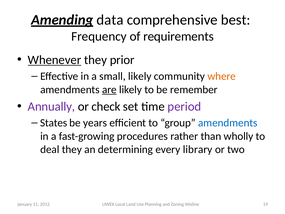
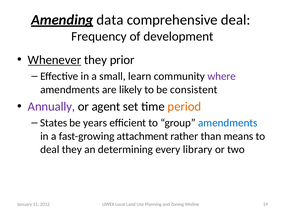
comprehensive best: best -> deal
requirements: requirements -> development
small likely: likely -> learn
where colour: orange -> purple
are underline: present -> none
remember: remember -> consistent
check: check -> agent
period colour: purple -> orange
procedures: procedures -> attachment
wholly: wholly -> means
